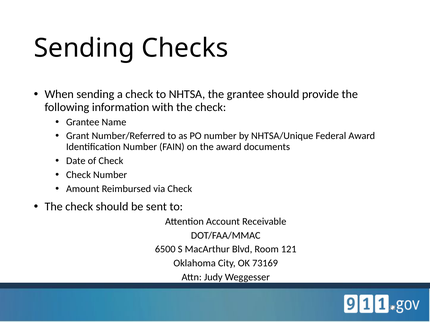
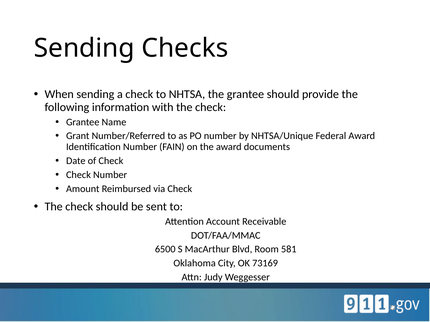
121: 121 -> 581
